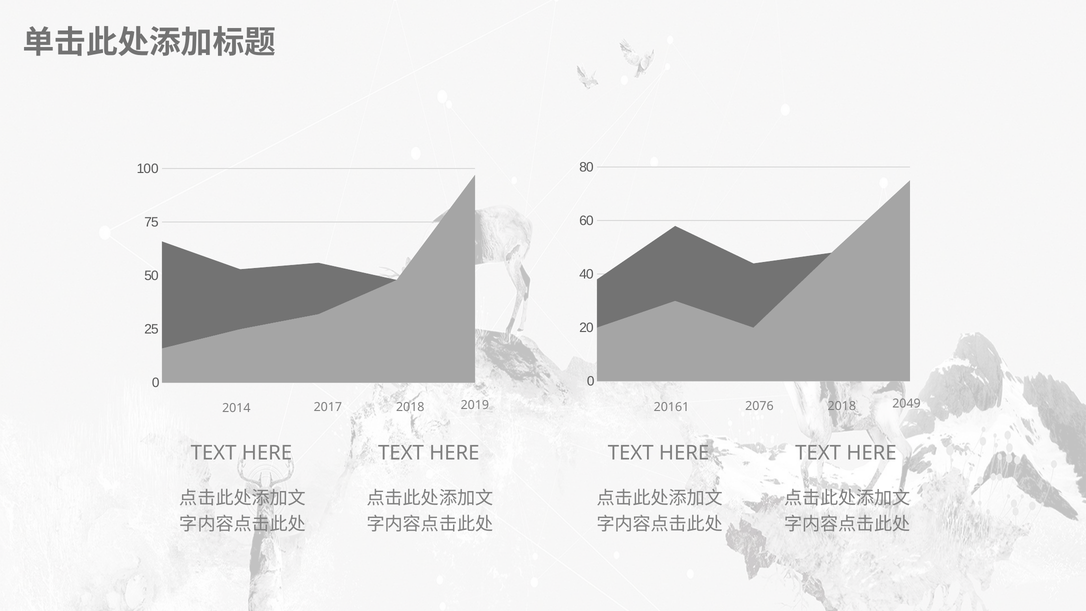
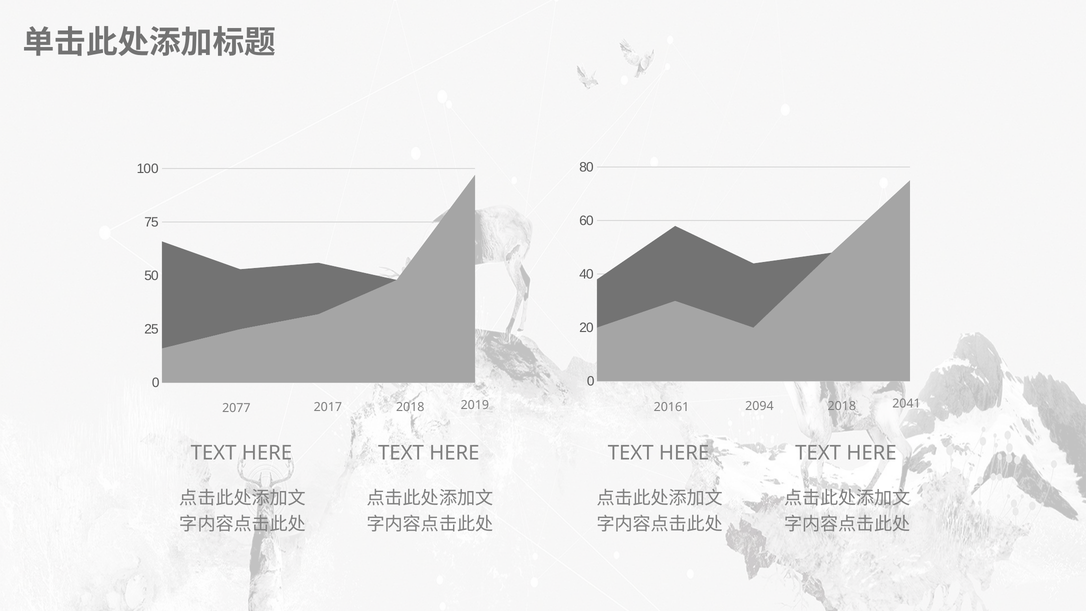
2014: 2014 -> 2077
2076: 2076 -> 2094
2049: 2049 -> 2041
